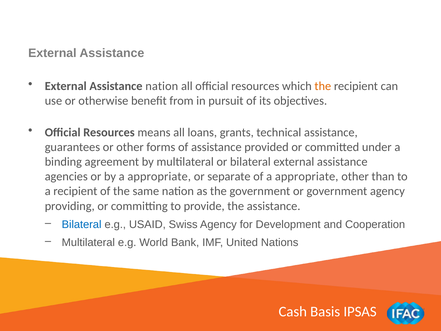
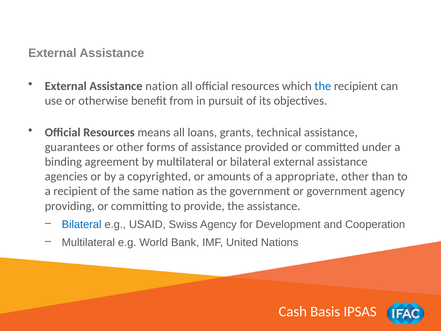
the at (323, 86) colour: orange -> blue
by a appropriate: appropriate -> copyrighted
separate: separate -> amounts
